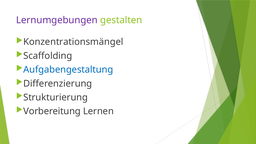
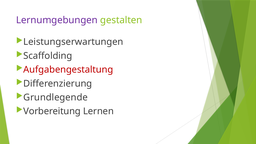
Konzentrationsmängel: Konzentrationsmängel -> Leistungserwartungen
Aufgabengestaltung colour: blue -> red
Strukturierung: Strukturierung -> Grundlegende
